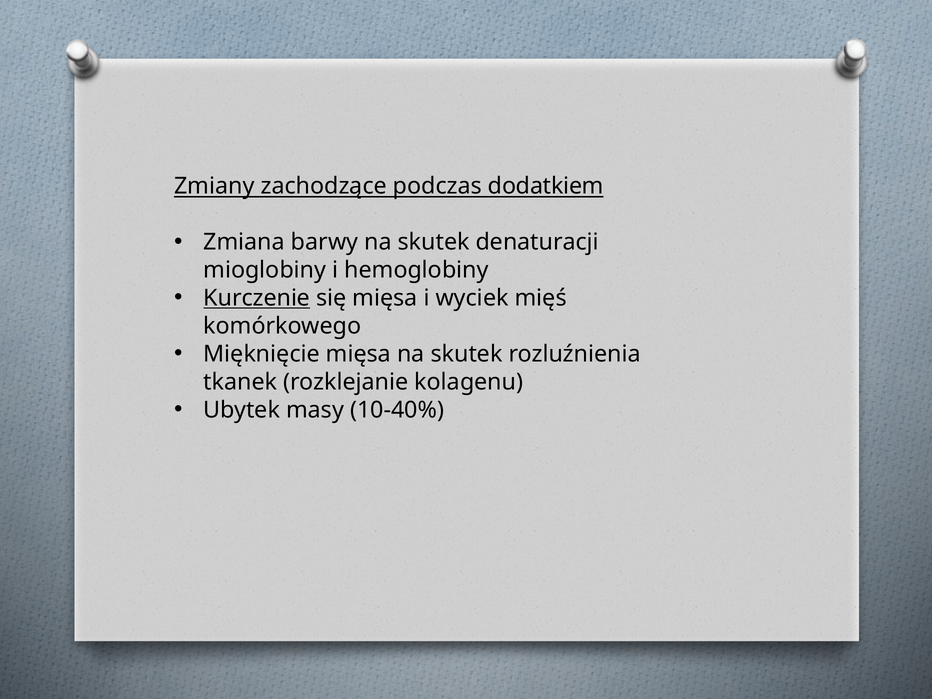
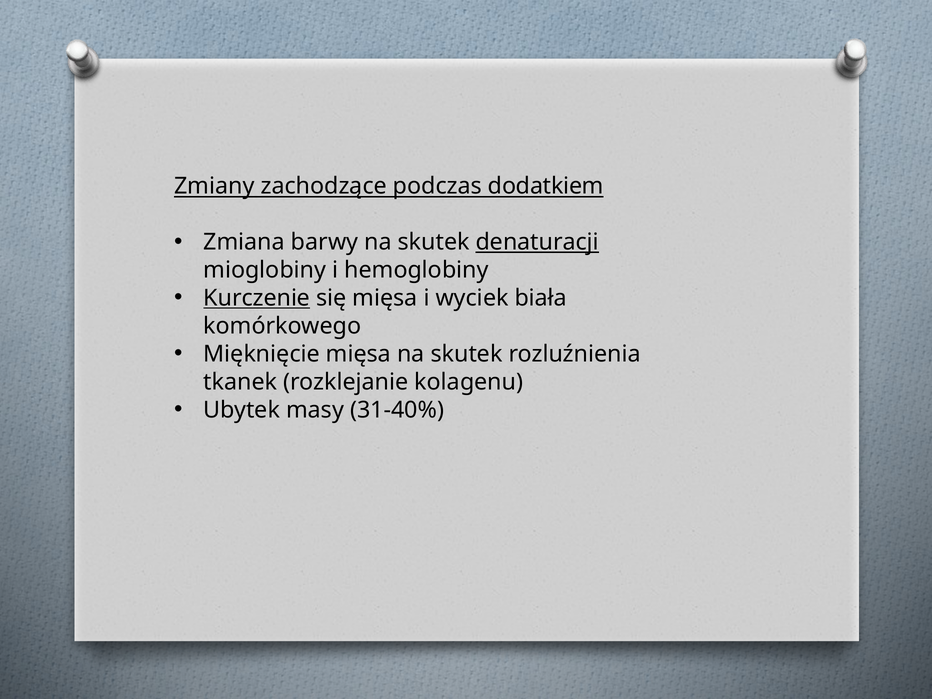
denaturacji underline: none -> present
mięś: mięś -> biała
10-40%: 10-40% -> 31-40%
